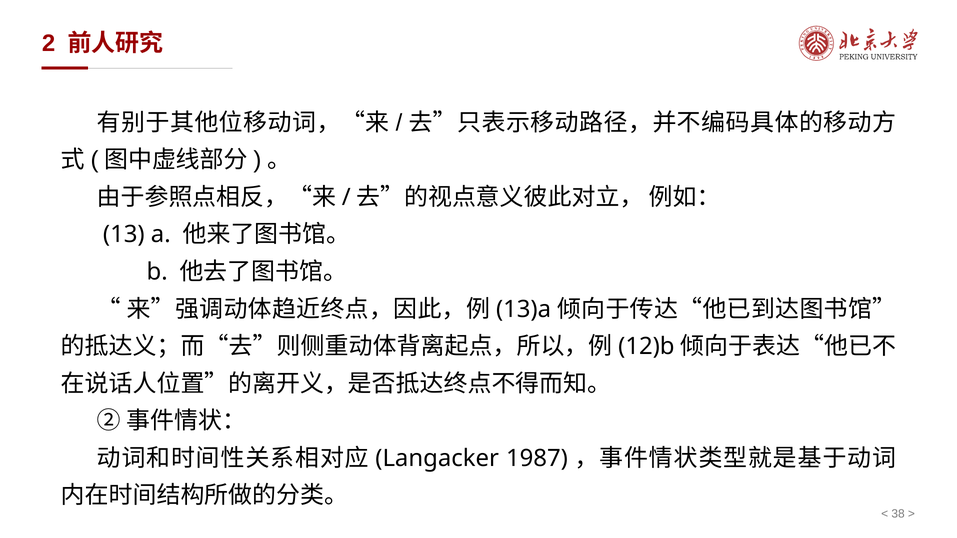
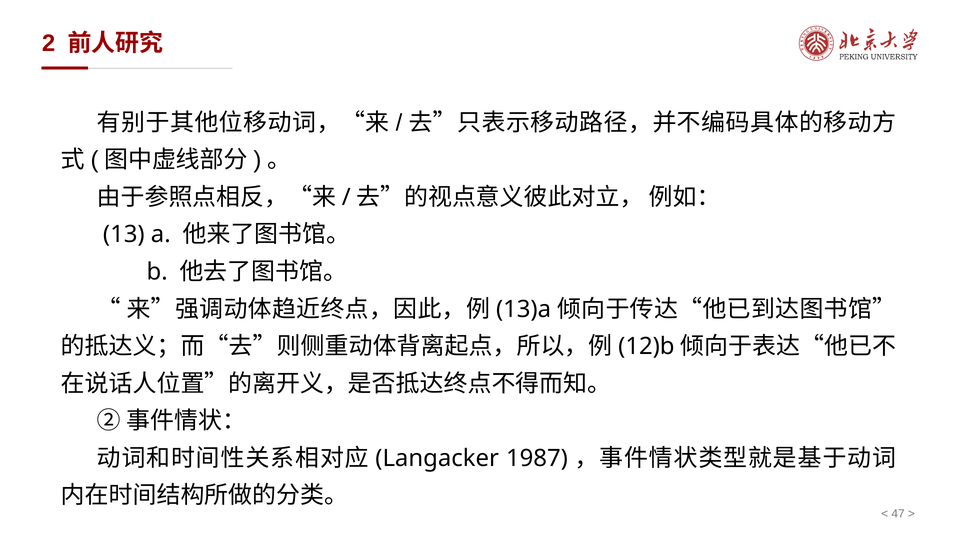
38: 38 -> 47
